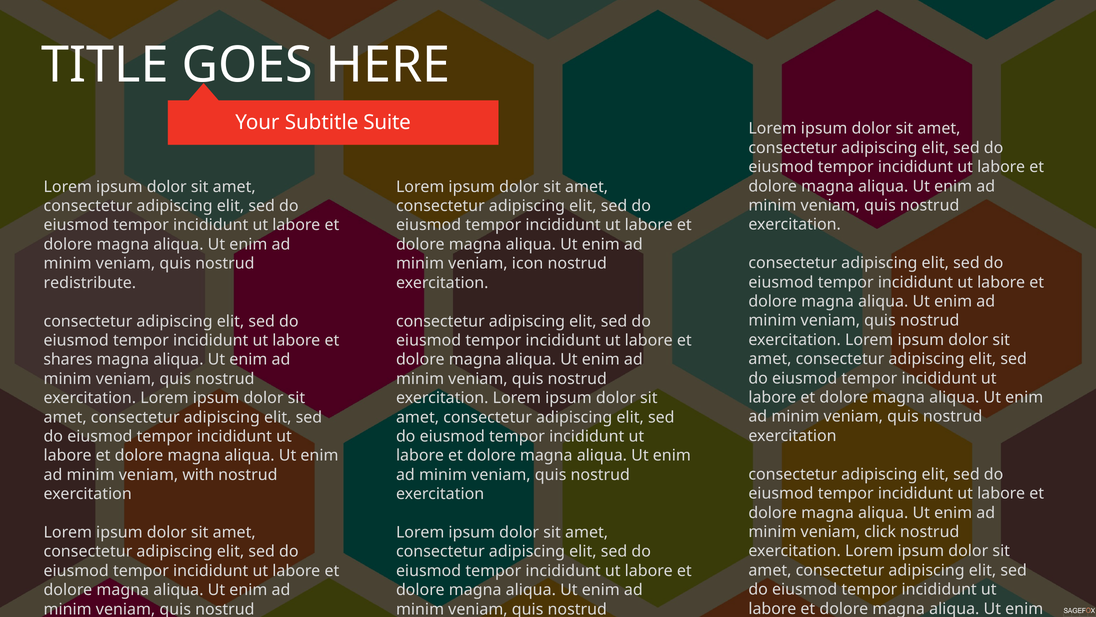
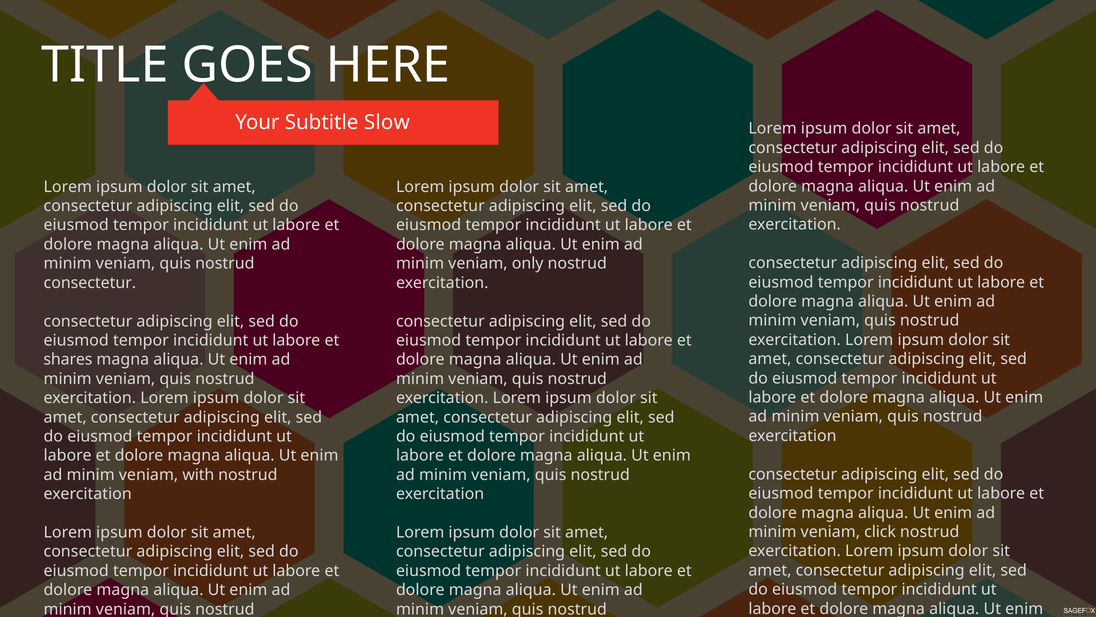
Suite: Suite -> Slow
icon: icon -> only
redistribute at (90, 283): redistribute -> consectetur
